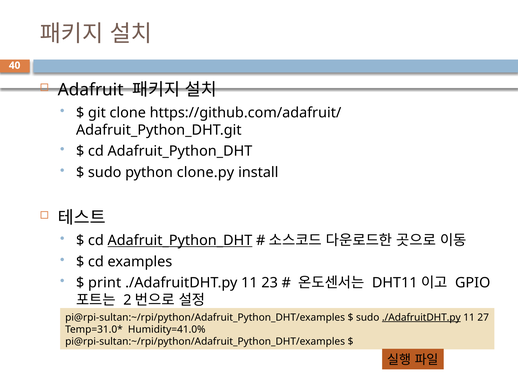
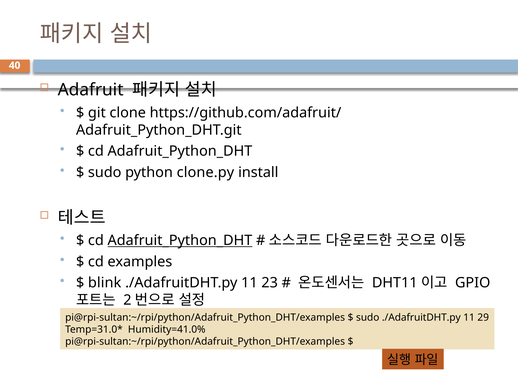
print: print -> blink
./AdafruitDHT.py at (421, 318) underline: present -> none
27: 27 -> 29
